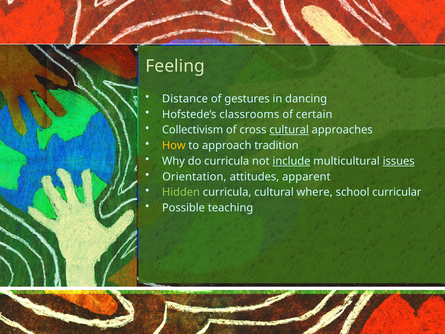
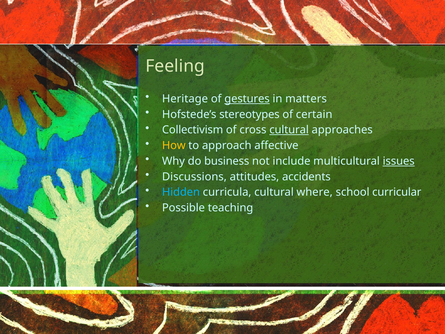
Distance: Distance -> Heritage
gestures underline: none -> present
dancing: dancing -> matters
classrooms: classrooms -> stereotypes
tradition: tradition -> affective
do curricula: curricula -> business
include underline: present -> none
Orientation: Orientation -> Discussions
apparent: apparent -> accidents
Hidden colour: light green -> light blue
